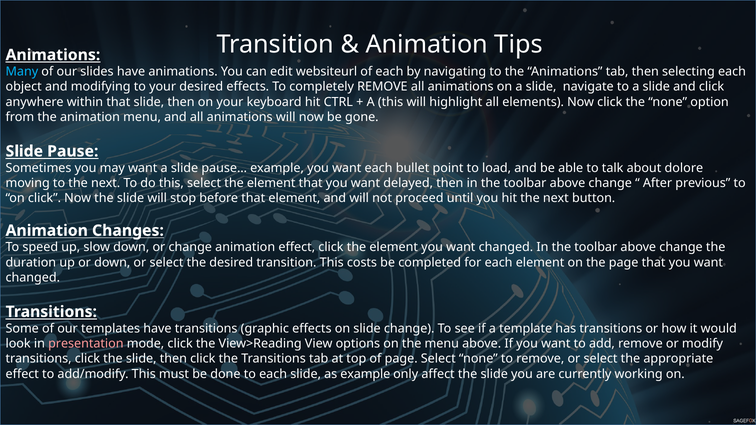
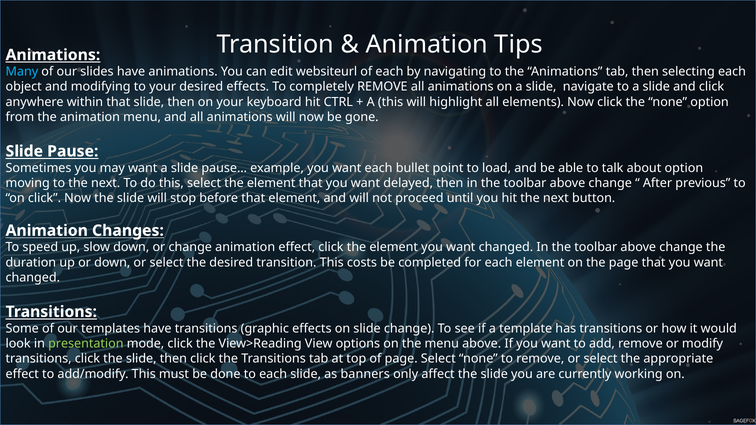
about dolore: dolore -> option
presentation colour: pink -> light green
as example: example -> banners
